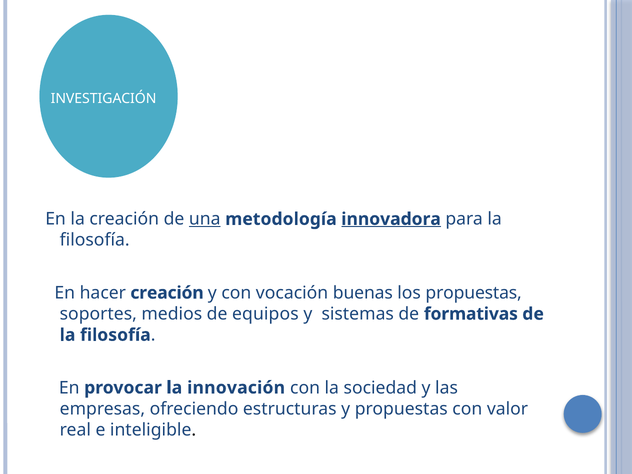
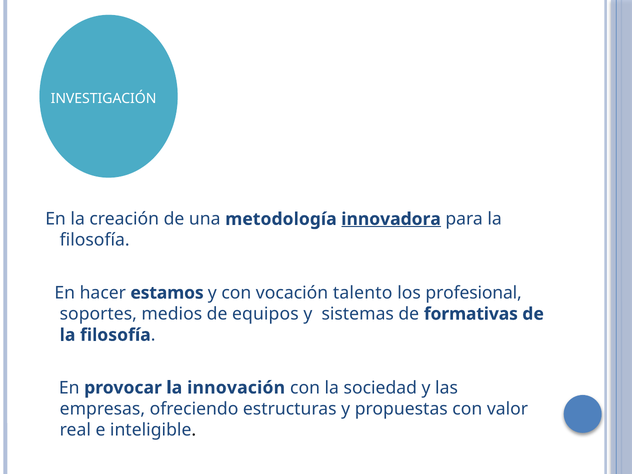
una underline: present -> none
hacer creación: creación -> estamos
buenas: buenas -> talento
los propuestas: propuestas -> profesional
